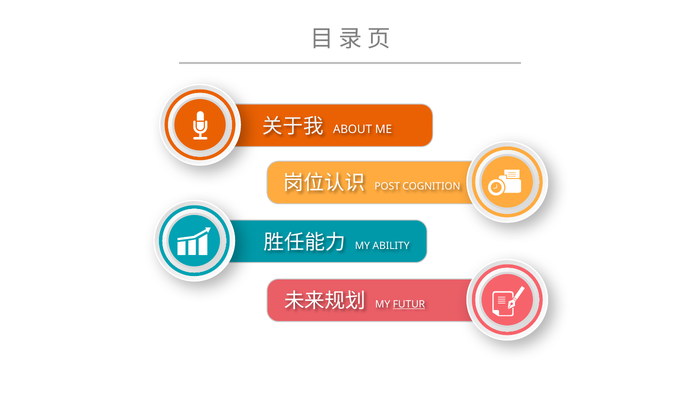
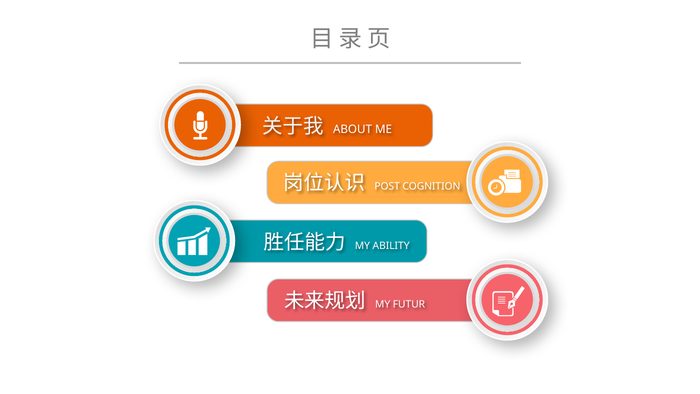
FUTUR underline: present -> none
